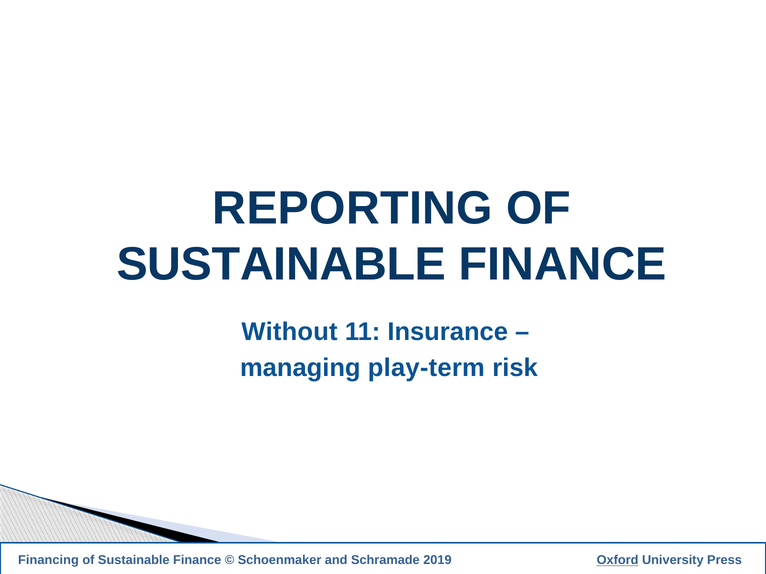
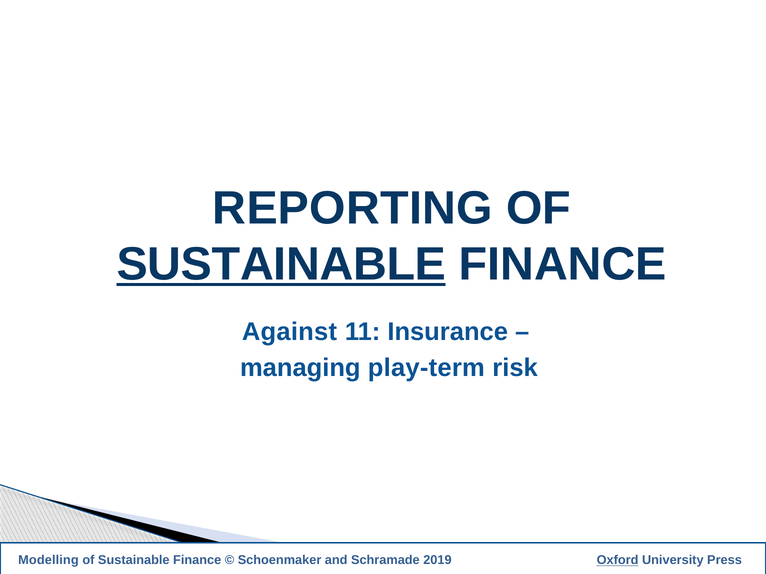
SUSTAINABLE at (281, 265) underline: none -> present
Without: Without -> Against
Financing: Financing -> Modelling
